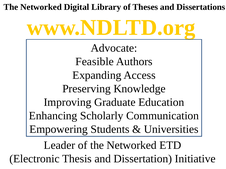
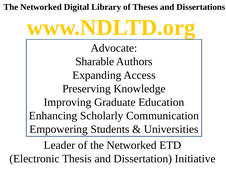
Feasible: Feasible -> Sharable
